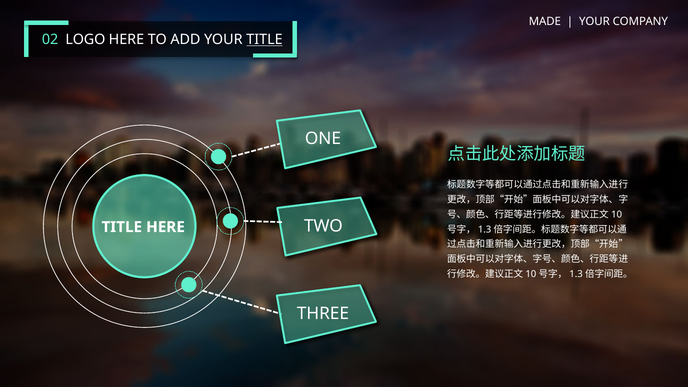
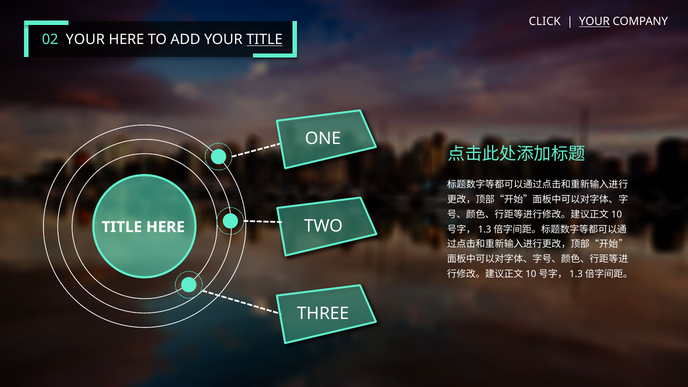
MADE: MADE -> CLICK
YOUR at (594, 22) underline: none -> present
02 LOGO: LOGO -> YOUR
